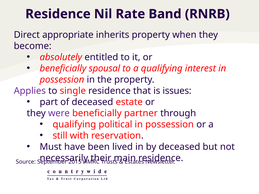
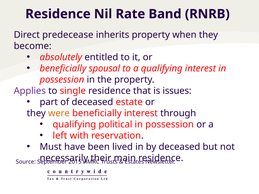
appropriate: appropriate -> predecease
were colour: purple -> orange
beneficially partner: partner -> interest
still: still -> left
